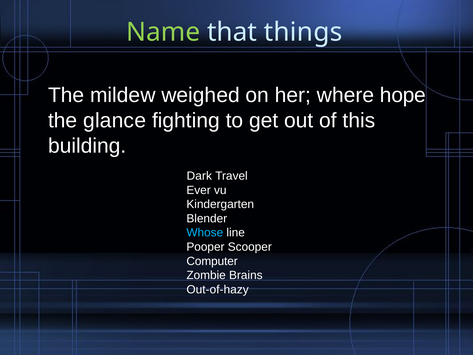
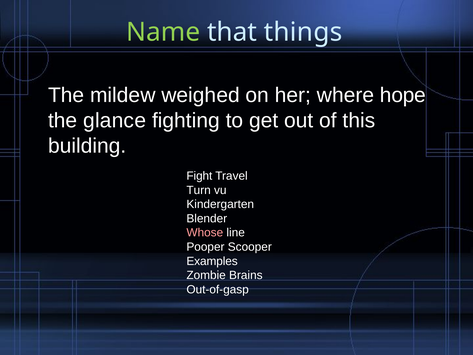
Dark: Dark -> Fight
Ever: Ever -> Turn
Whose colour: light blue -> pink
Computer: Computer -> Examples
Out-of-hazy: Out-of-hazy -> Out-of-gasp
